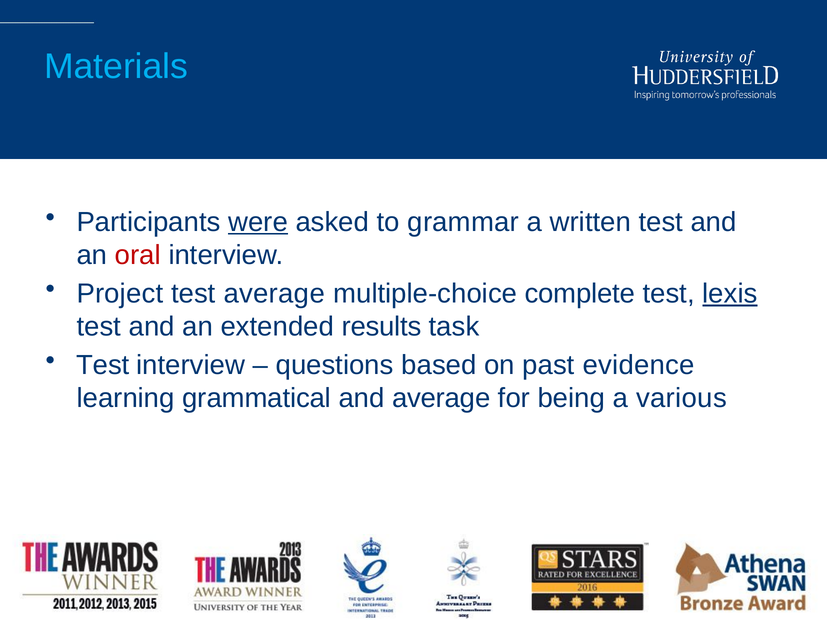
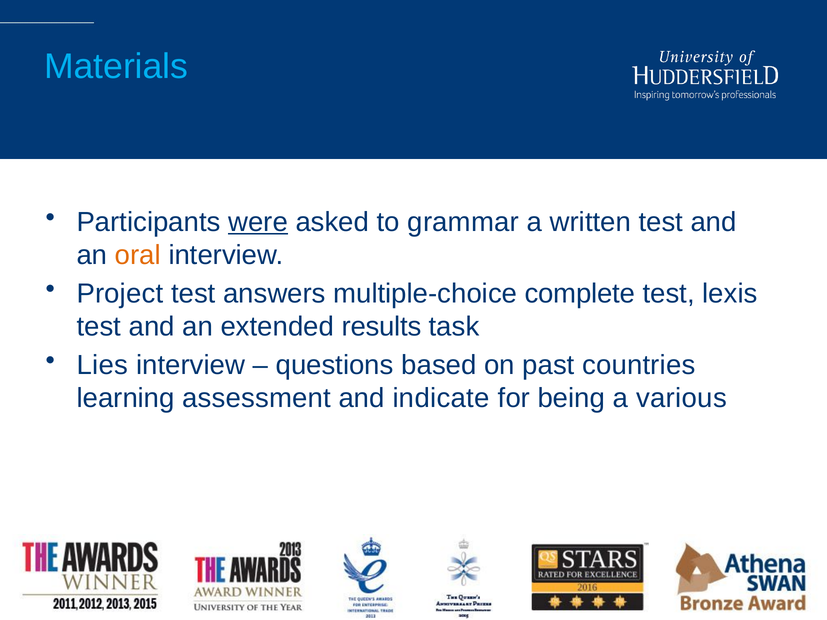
oral colour: red -> orange
test average: average -> answers
lexis underline: present -> none
Test at (103, 365): Test -> Lies
evidence: evidence -> countries
grammatical: grammatical -> assessment
and average: average -> indicate
